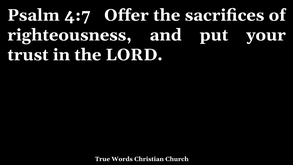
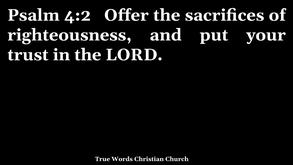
4:7: 4:7 -> 4:2
